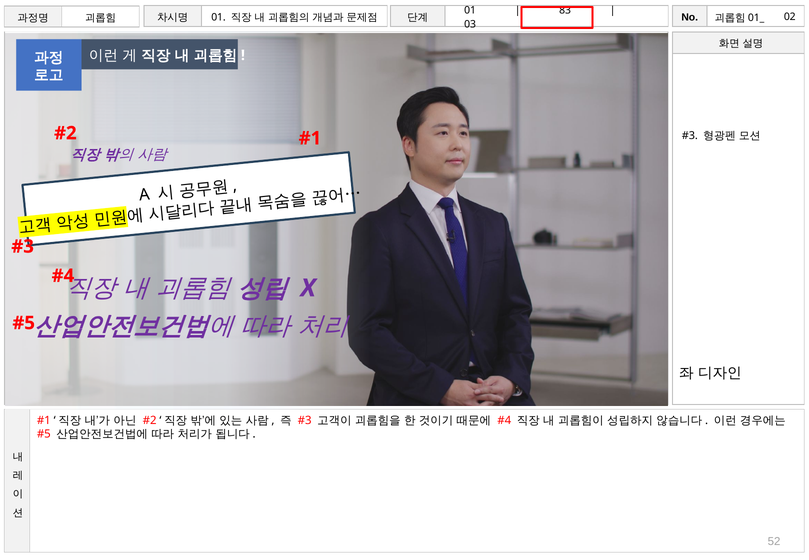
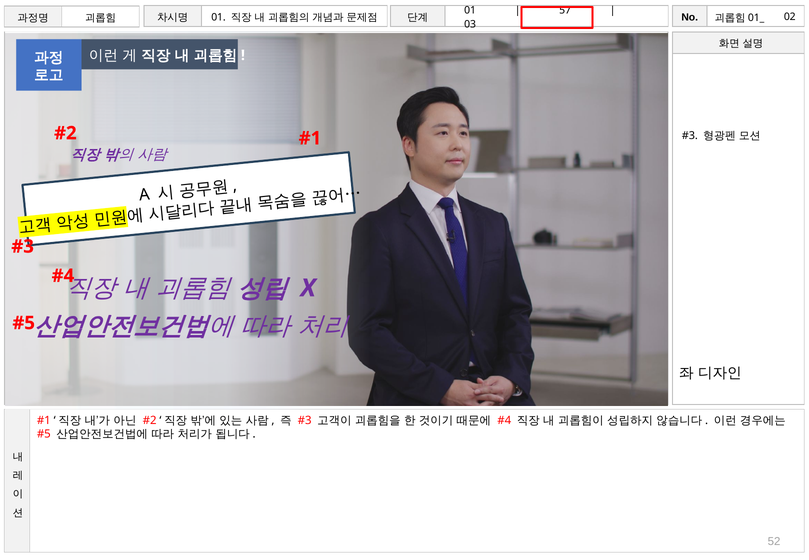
83: 83 -> 57
